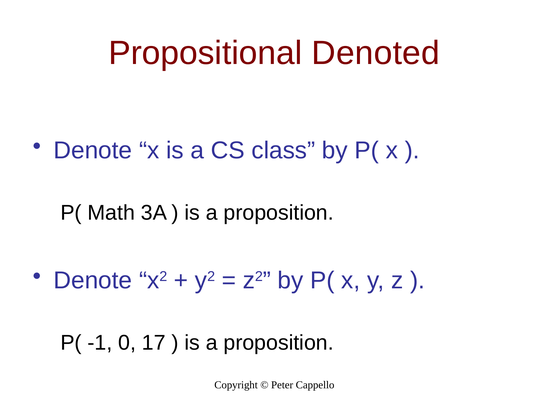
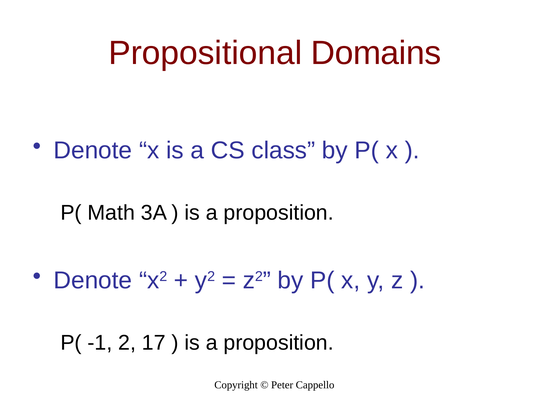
Denoted: Denoted -> Domains
0: 0 -> 2
